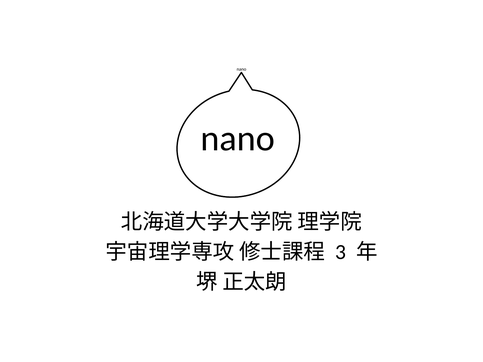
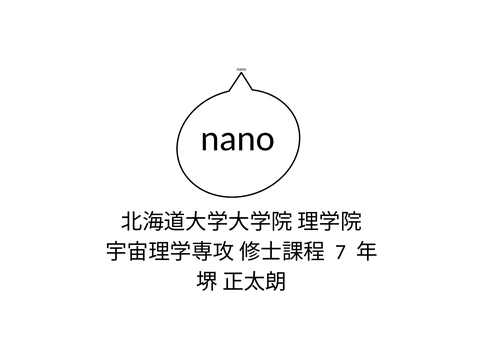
3: 3 -> 7
